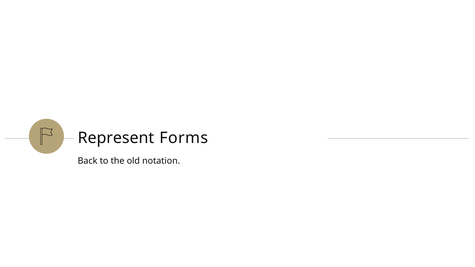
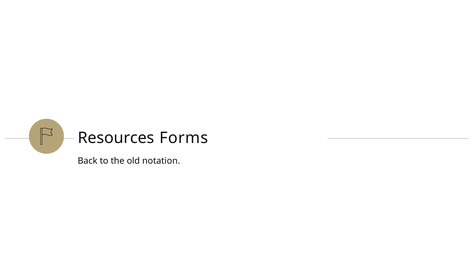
Represent: Represent -> Resources
